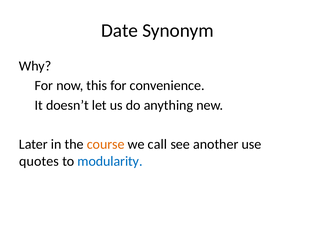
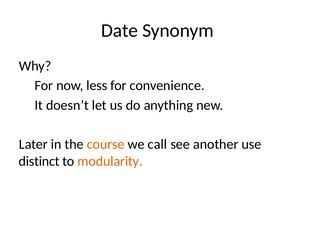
this: this -> less
quotes: quotes -> distinct
modularity colour: blue -> orange
